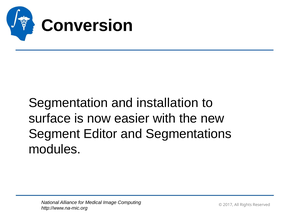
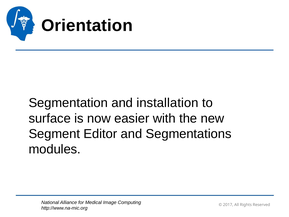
Conversion: Conversion -> Orientation
